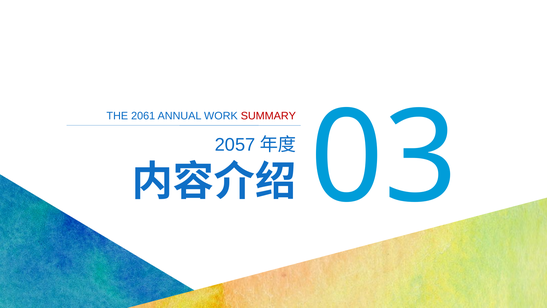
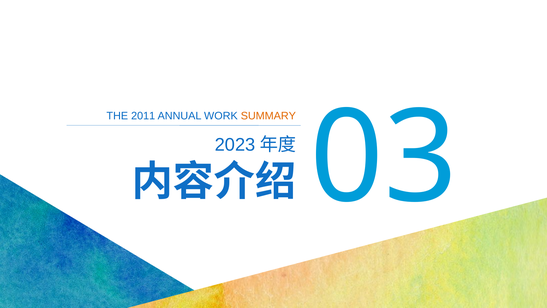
2061: 2061 -> 2011
SUMMARY colour: red -> orange
2057: 2057 -> 2023
